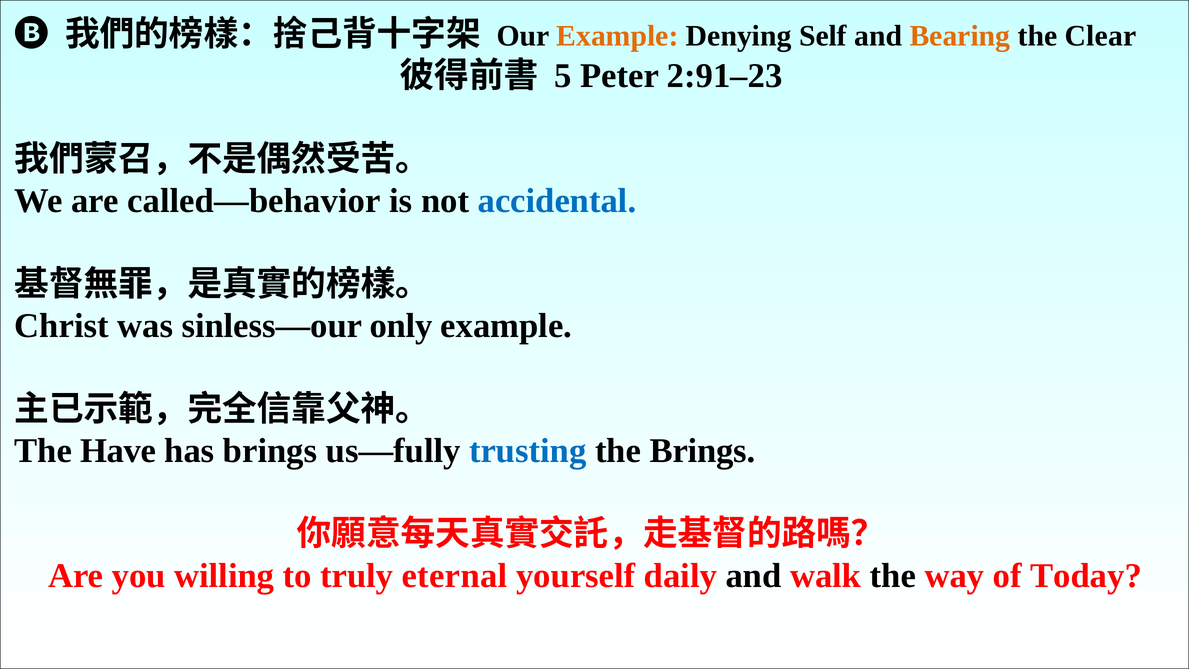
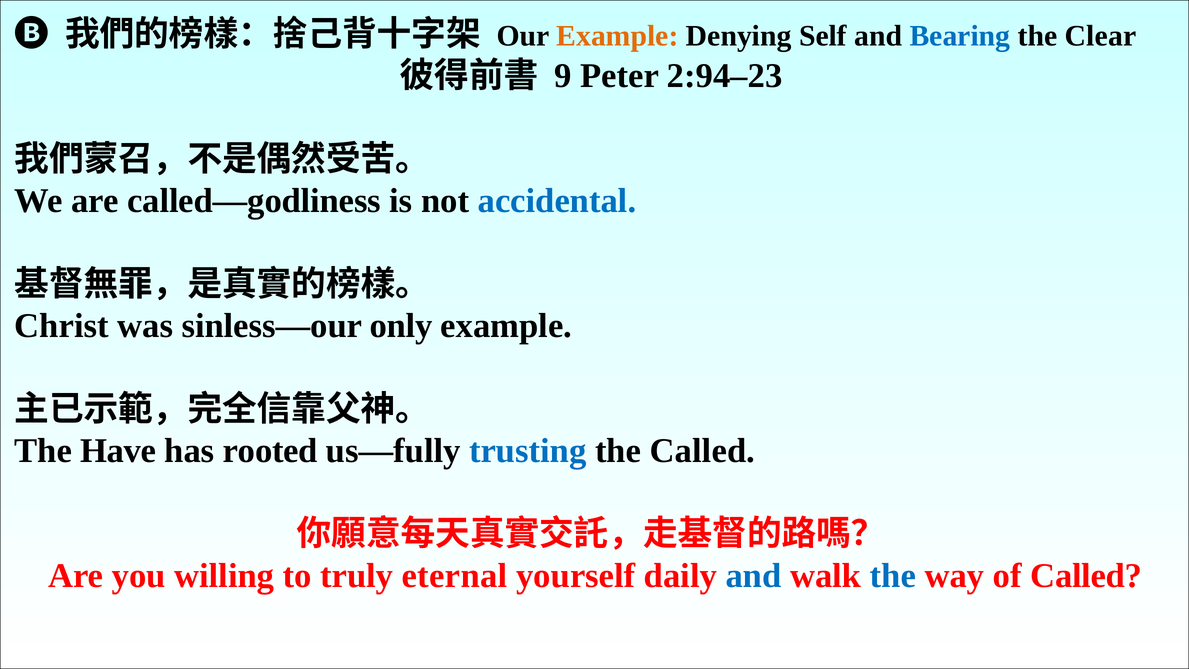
Bearing colour: orange -> blue
5: 5 -> 9
2:91–23: 2:91–23 -> 2:94–23
called—behavior: called—behavior -> called—godliness
has brings: brings -> rooted
the Brings: Brings -> Called
and at (754, 576) colour: black -> blue
the at (893, 576) colour: black -> blue
of Today: Today -> Called
